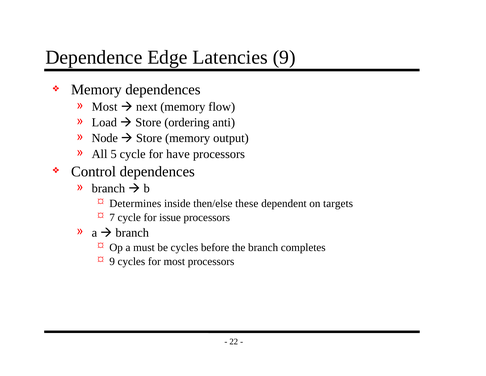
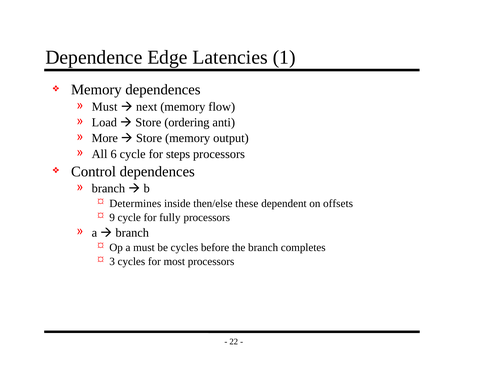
Latencies 9: 9 -> 1
Most at (105, 107): Most -> Must
Node: Node -> More
5: 5 -> 6
have: have -> steps
targets: targets -> offsets
7: 7 -> 9
issue: issue -> fully
9 at (112, 261): 9 -> 3
